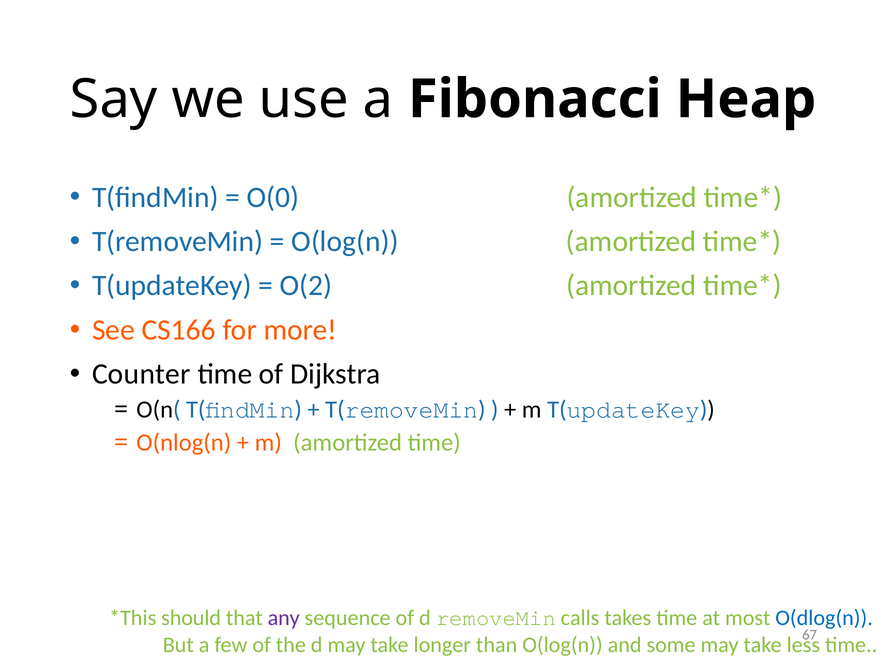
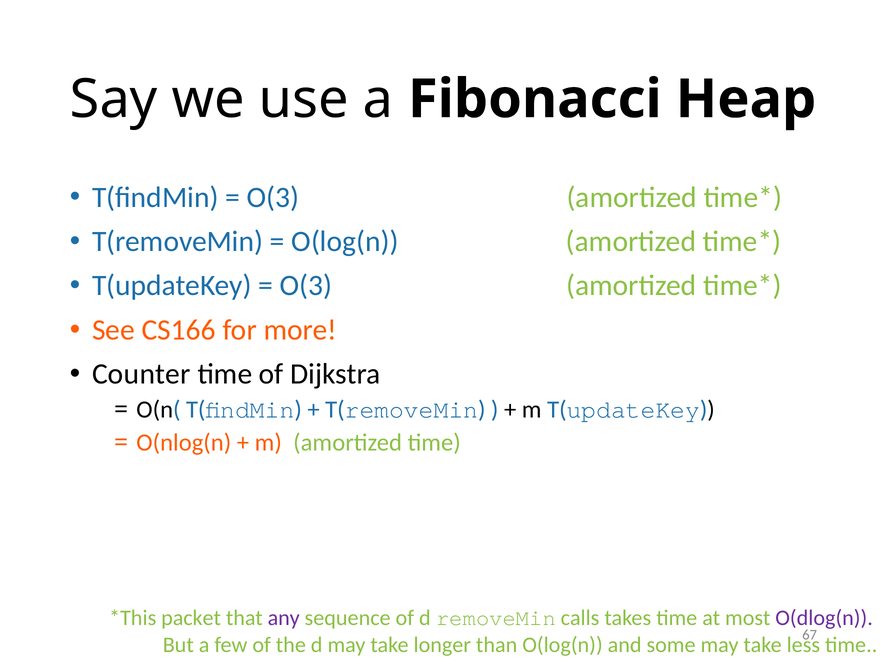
O(0 at (273, 197): O(0 -> O(3
O(2 at (306, 286): O(2 -> O(3
should: should -> packet
O(dlog(n colour: blue -> purple
